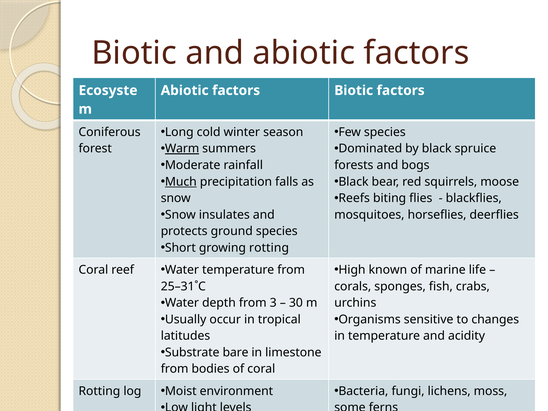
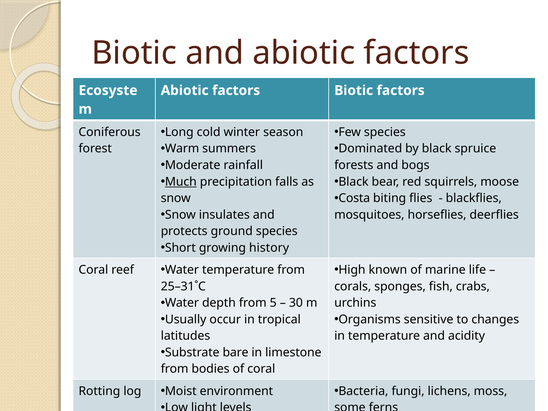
Warm underline: present -> none
Reefs: Reefs -> Costa
growing rotting: rotting -> history
3: 3 -> 5
